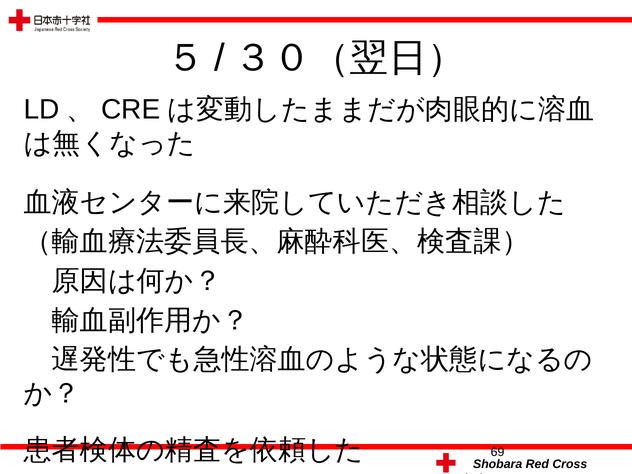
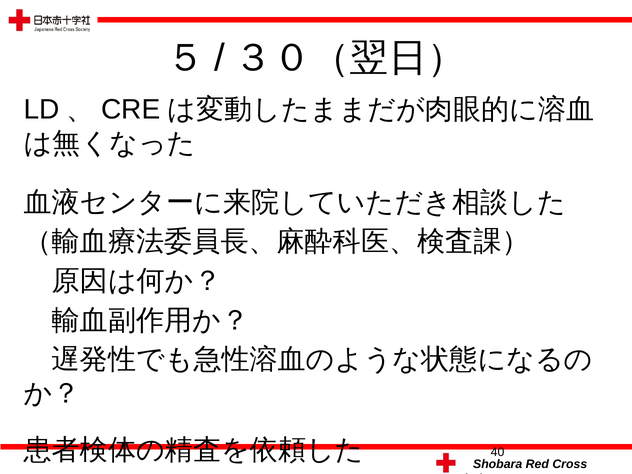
69: 69 -> 40
